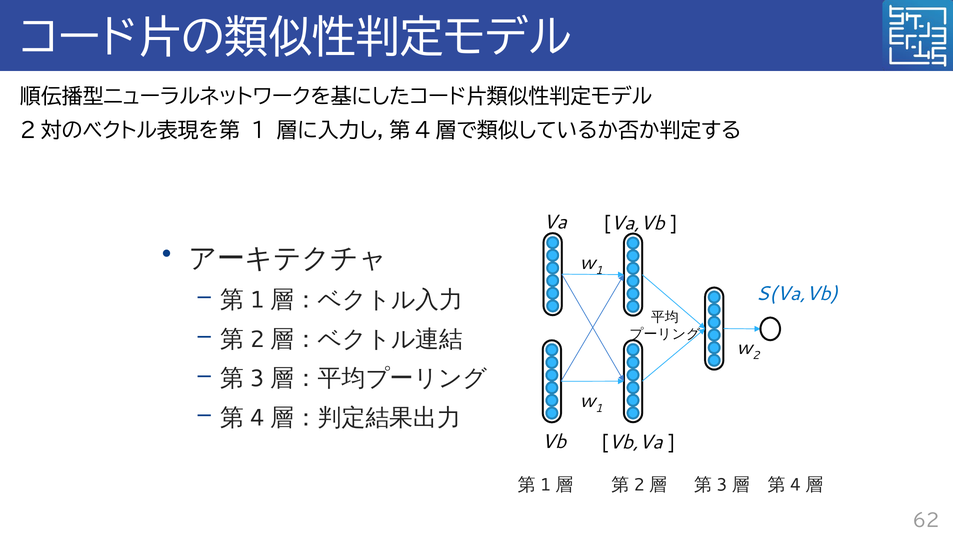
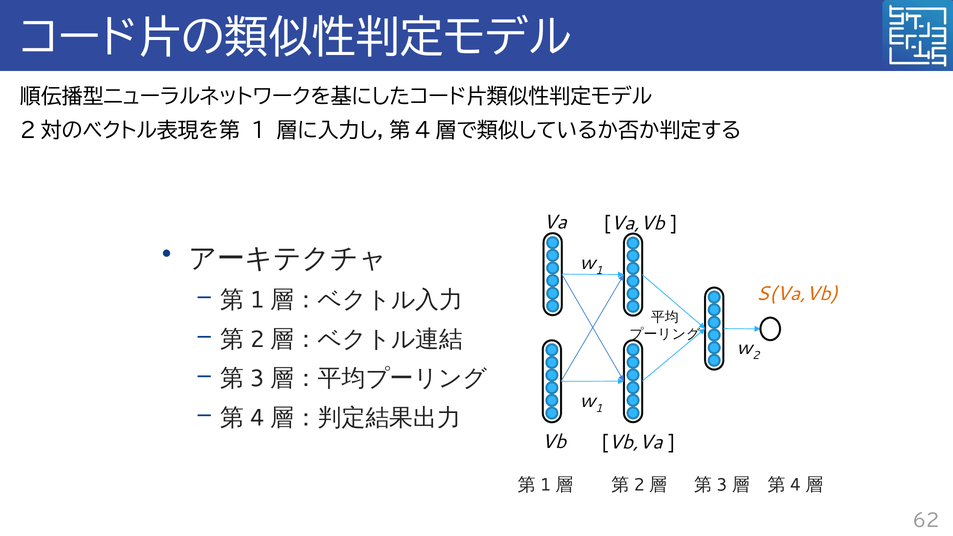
S(Va,Vb colour: blue -> orange
